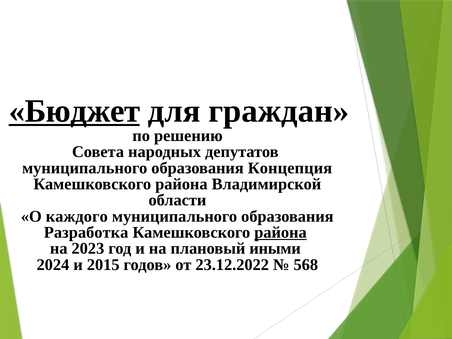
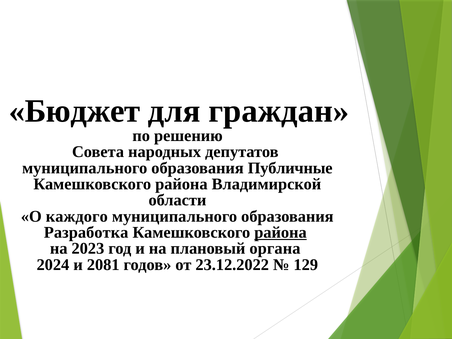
Бюджет underline: present -> none
Концепция: Концепция -> Публичные
иными: иными -> органа
2015: 2015 -> 2081
568: 568 -> 129
